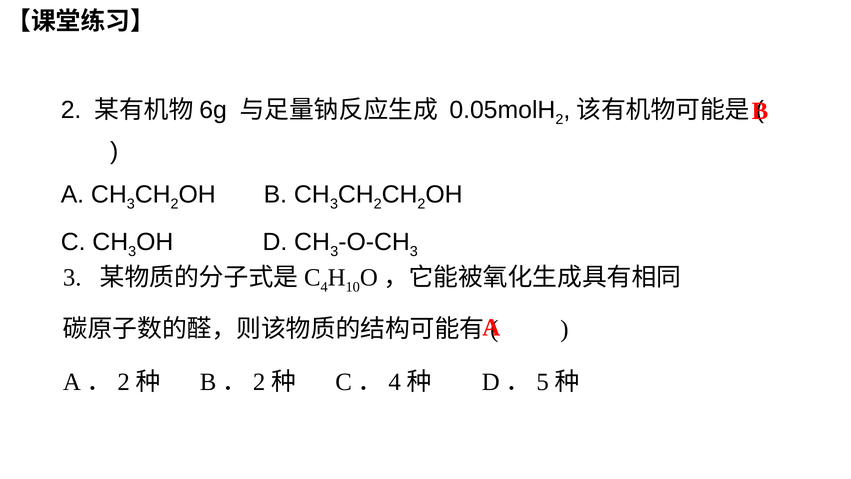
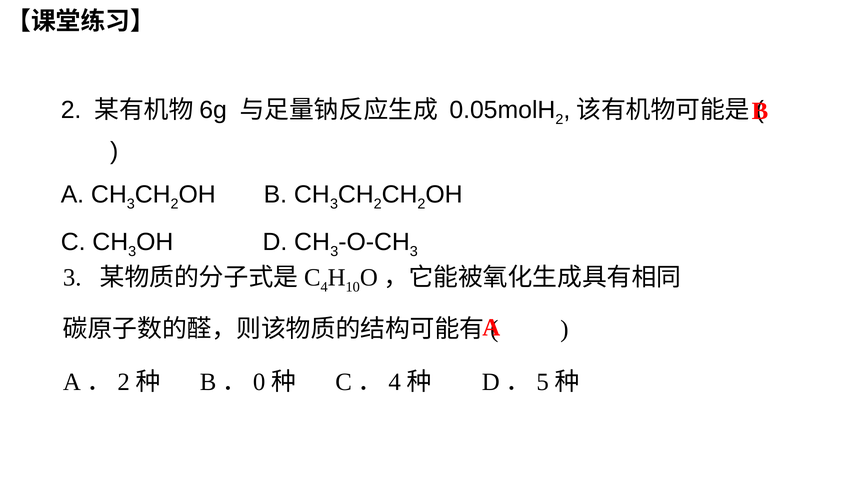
2 at (259, 382): 2 -> 0
